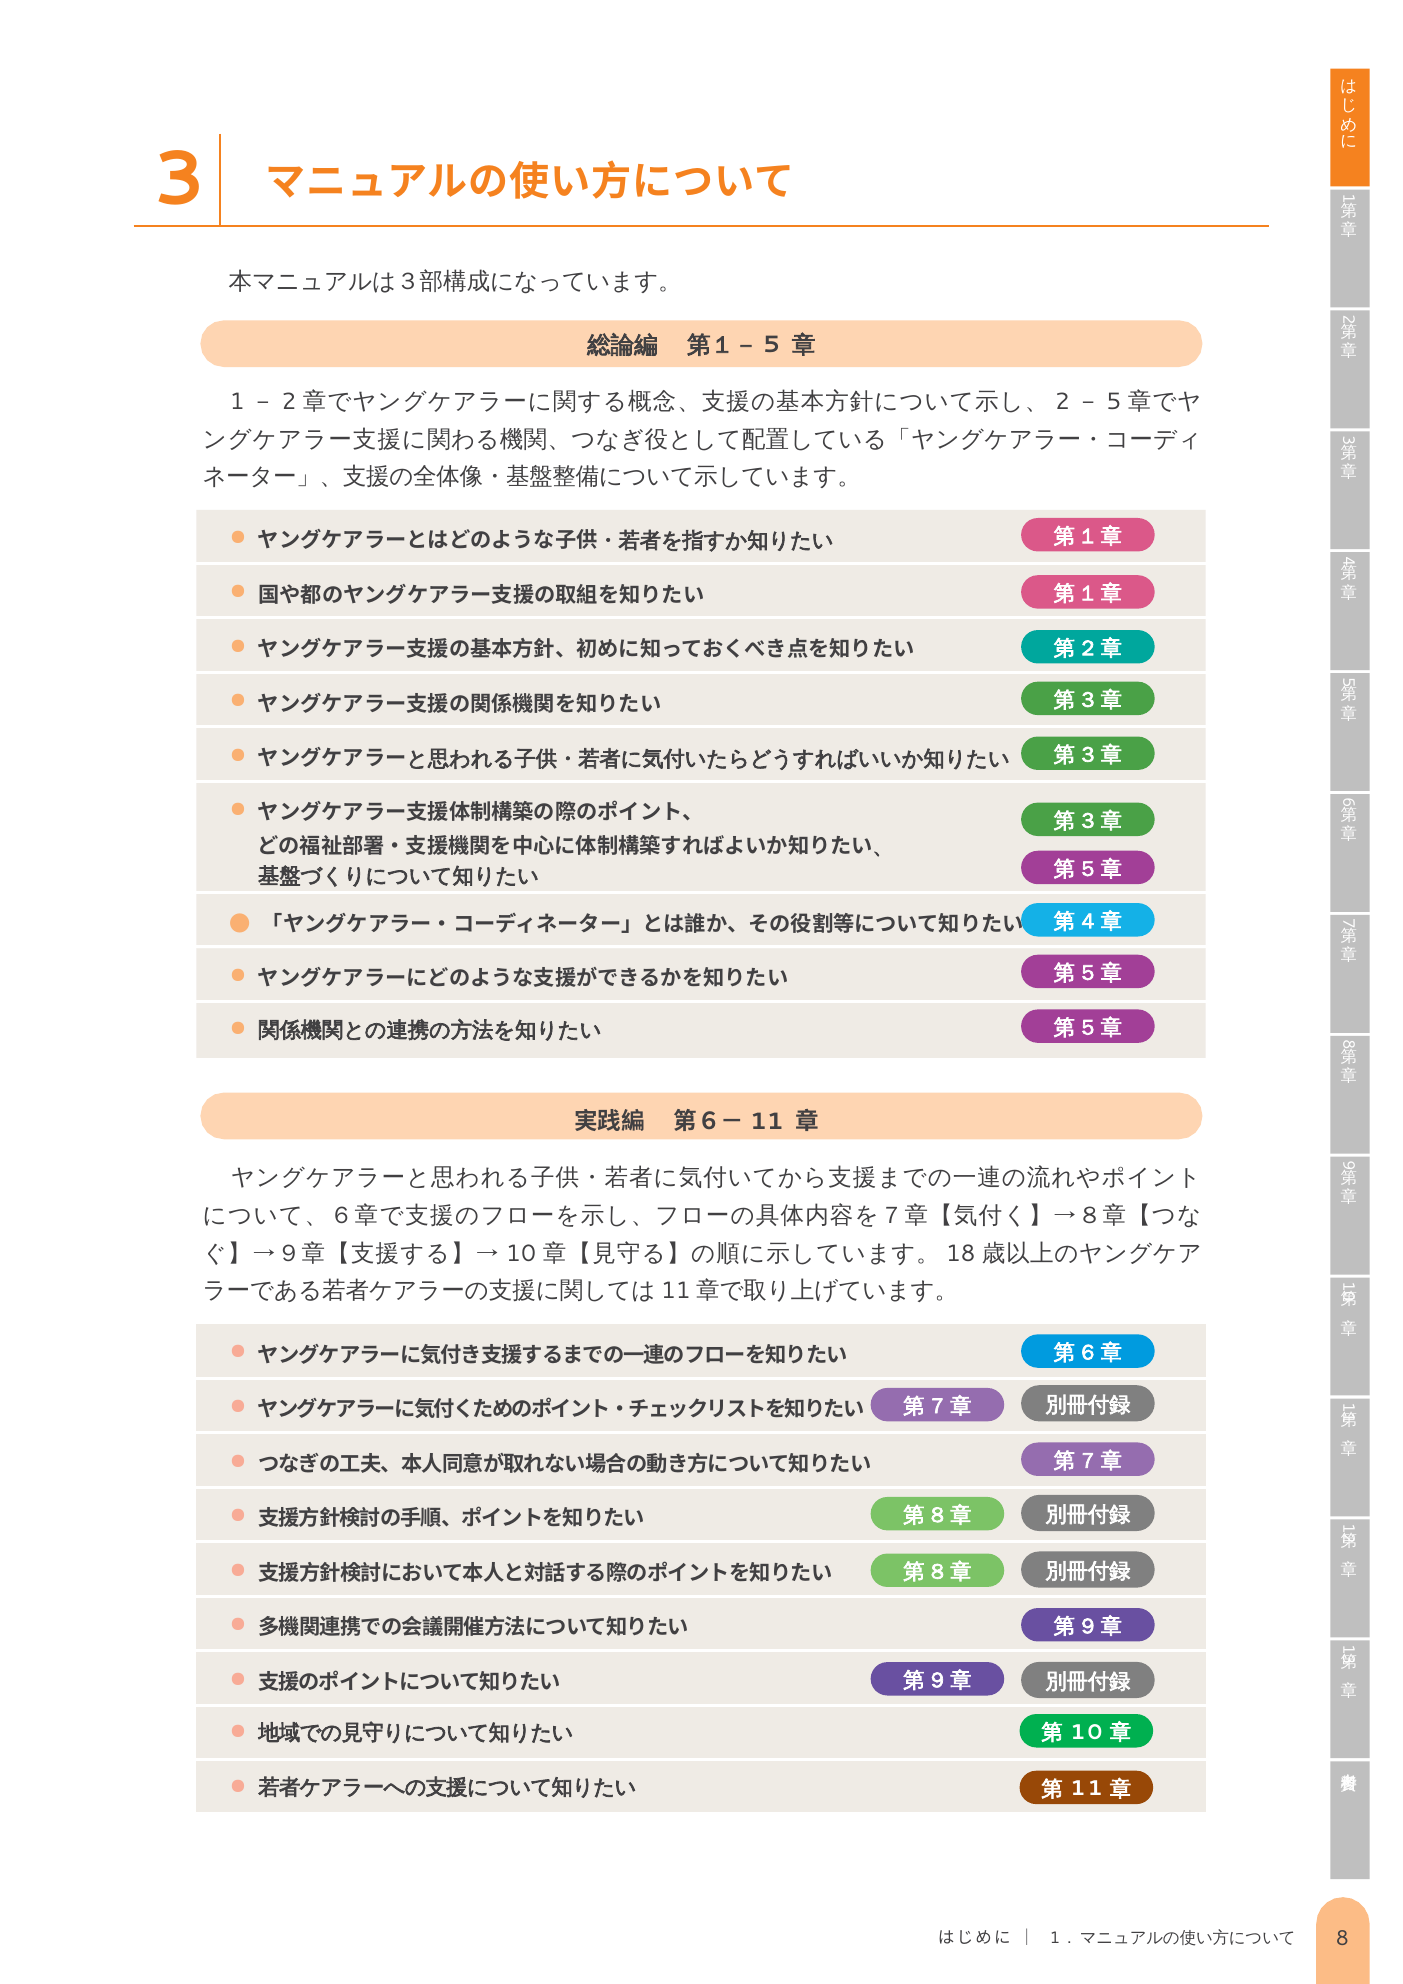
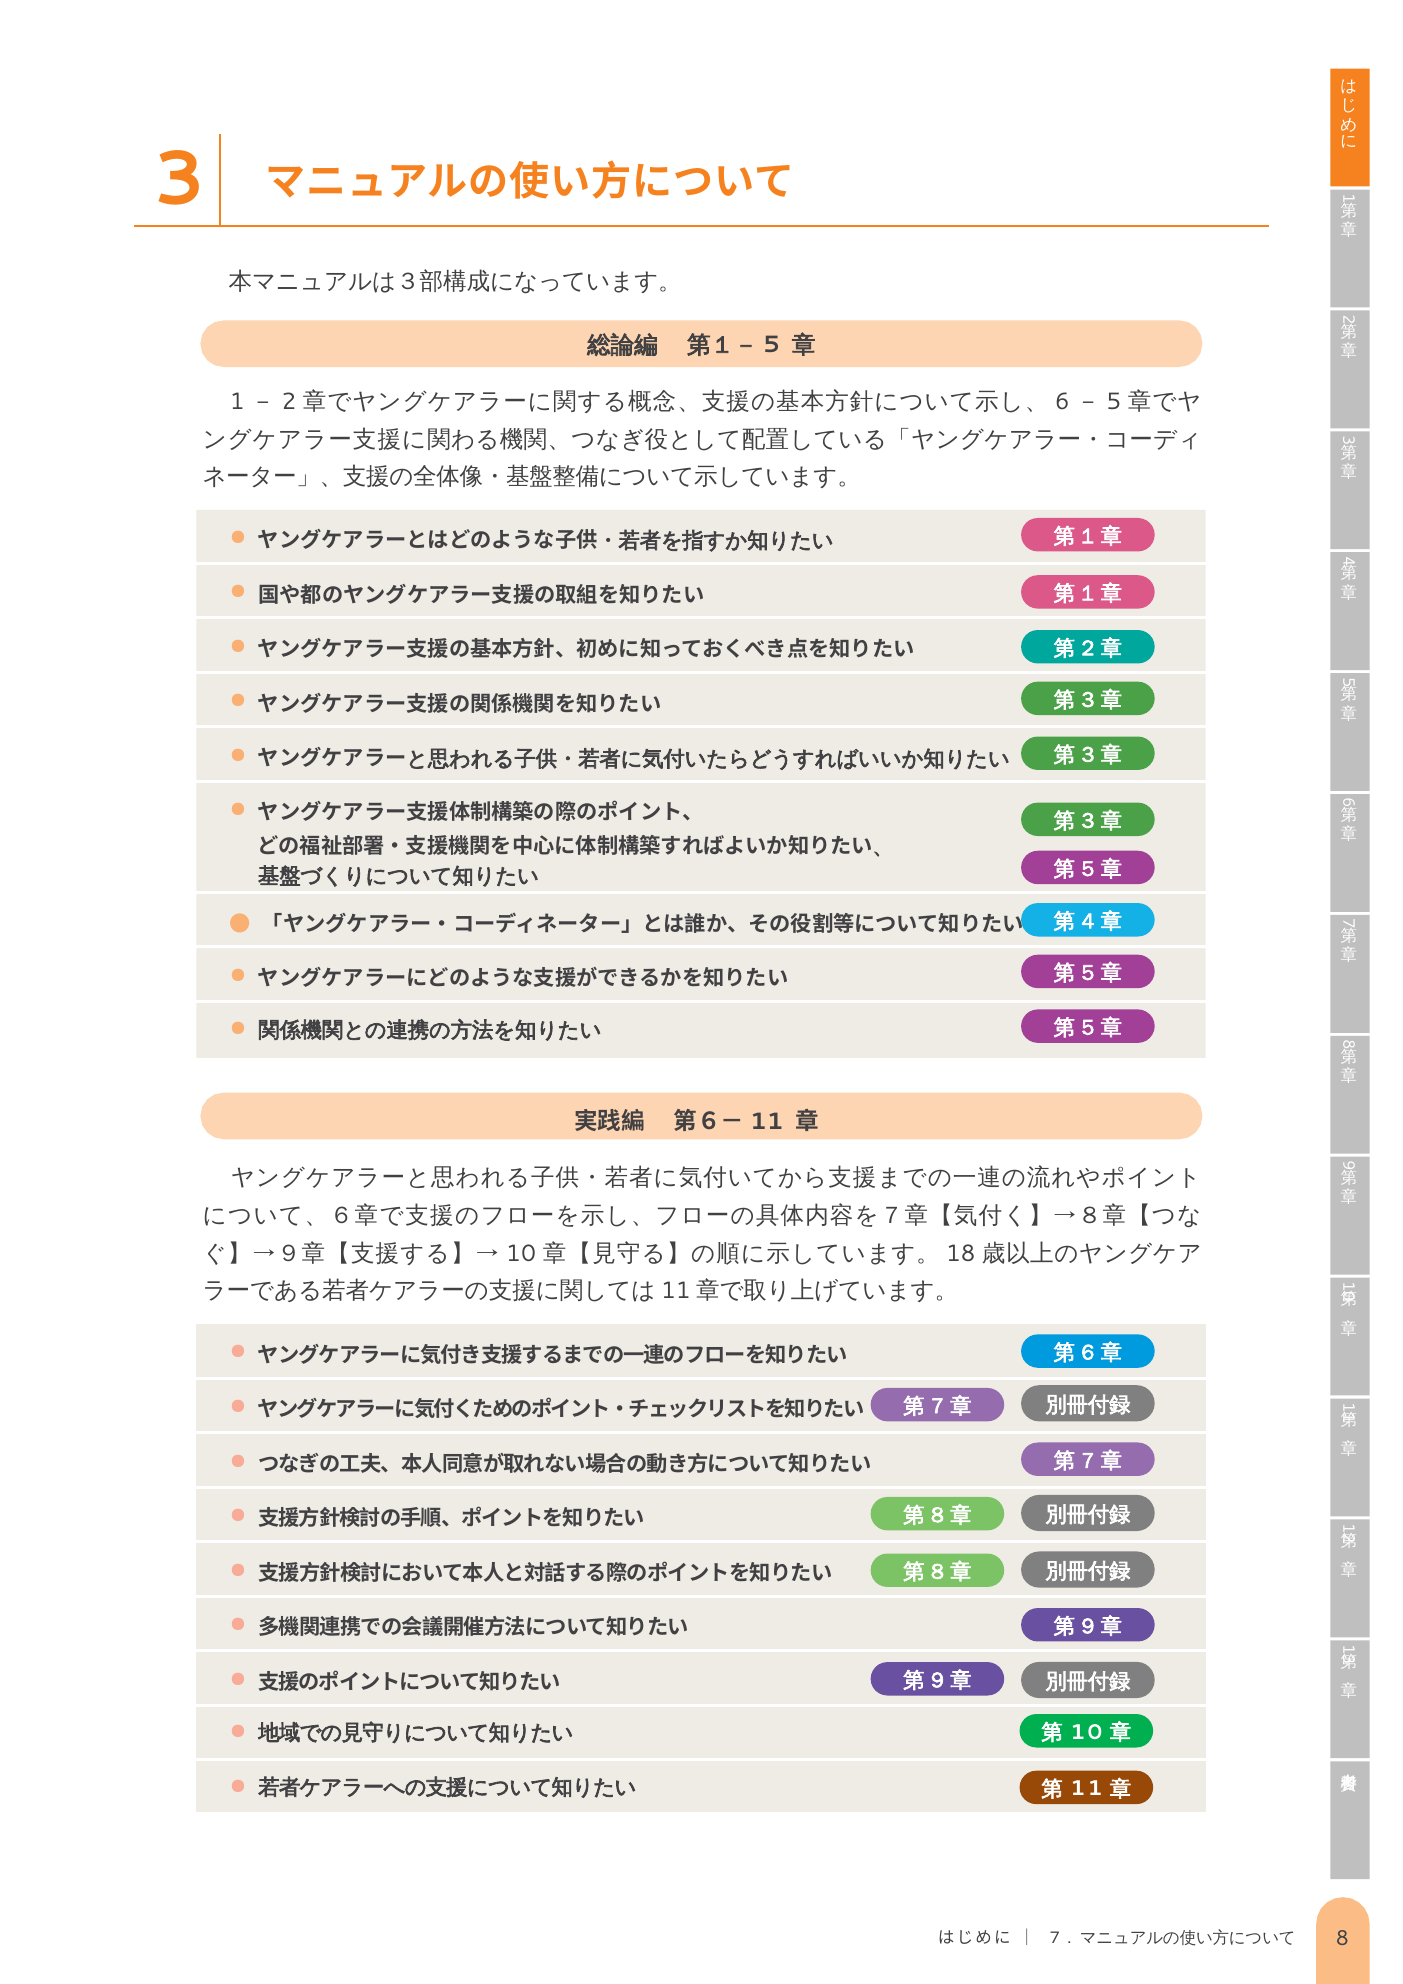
2 at (1062, 402): 2 -> 6
1 at (1055, 1938): 1 -> 7
